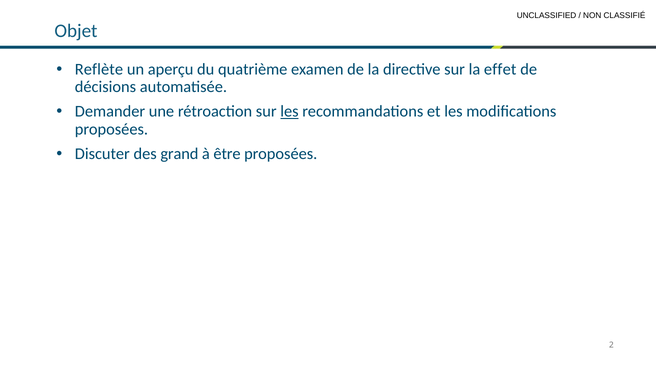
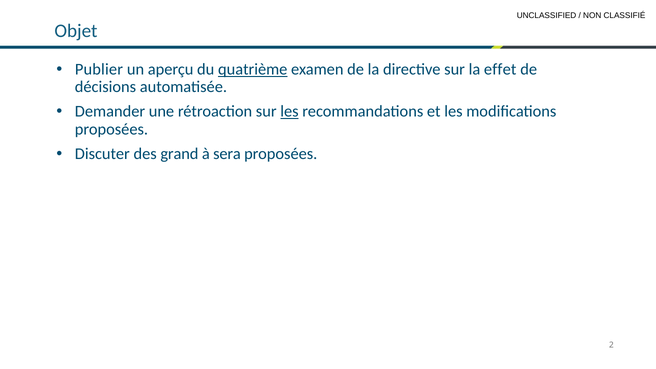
Reflète: Reflète -> Publier
quatrième underline: none -> present
être: être -> sera
